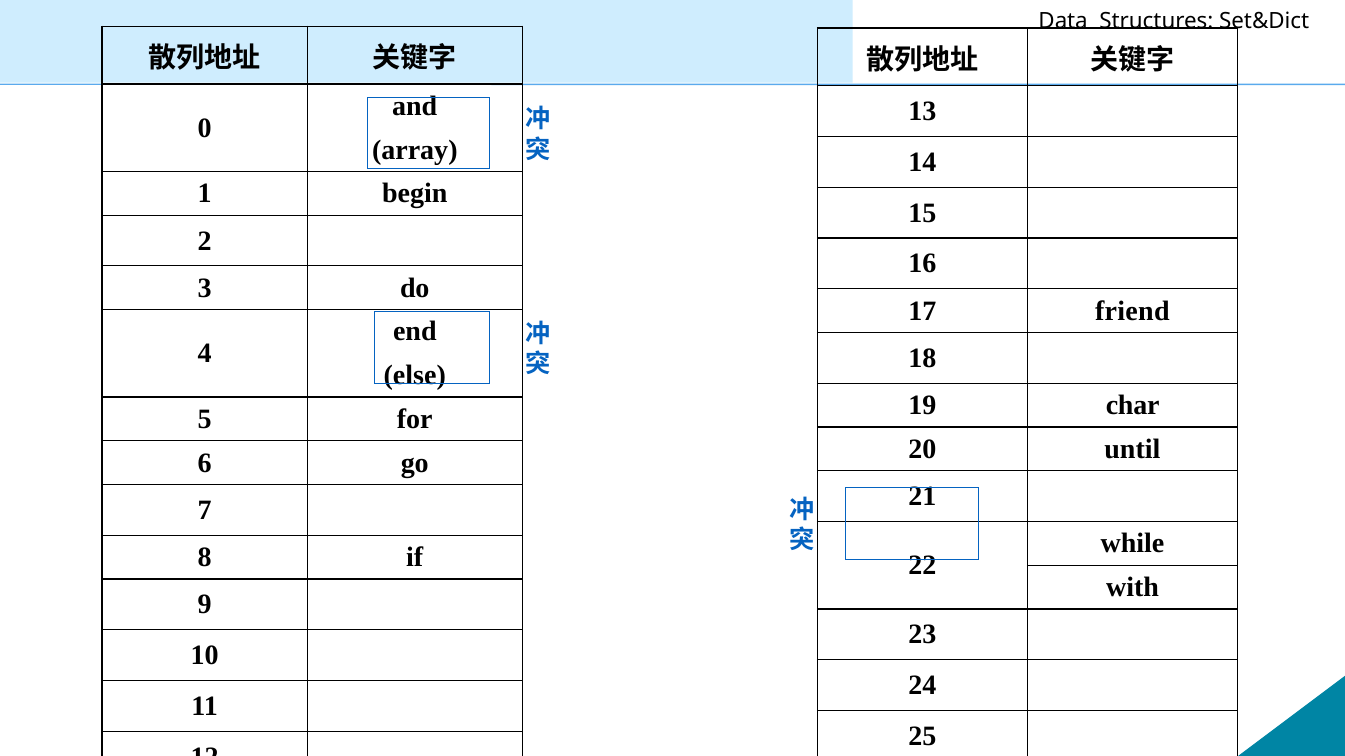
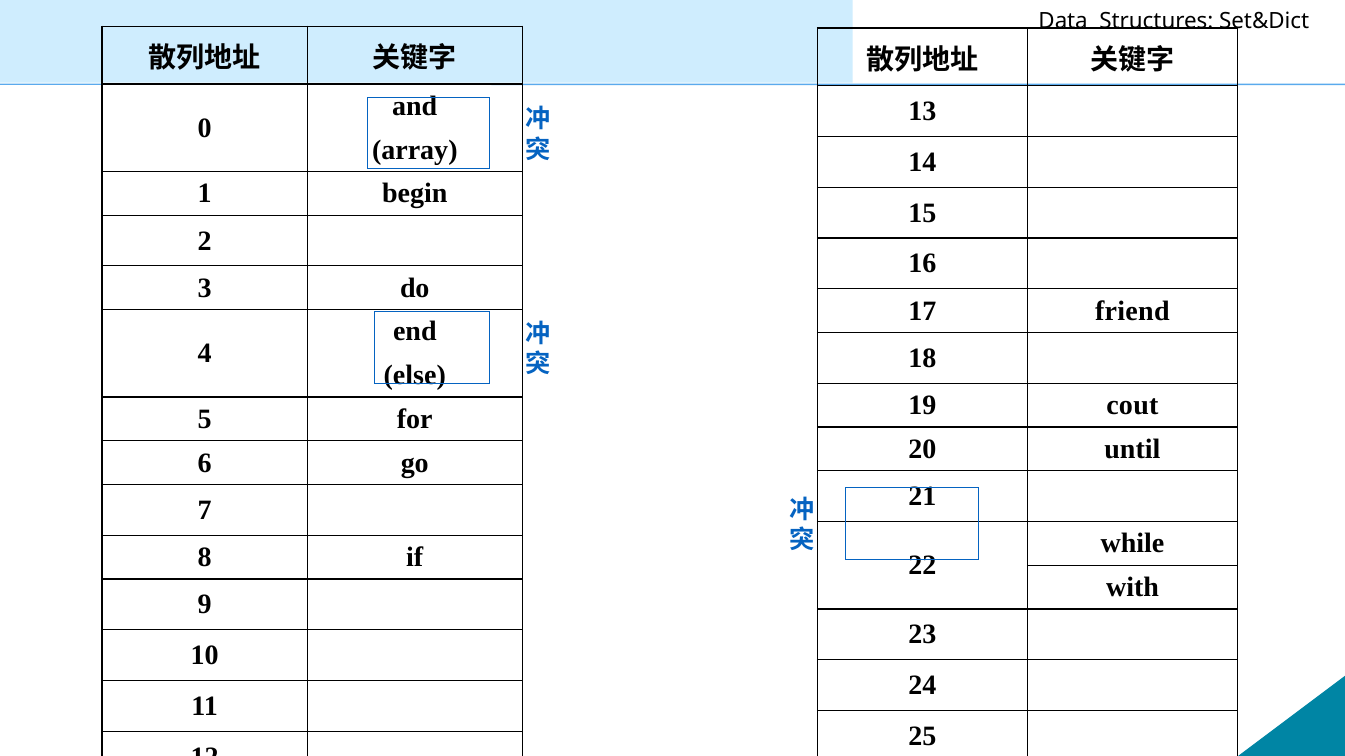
char: char -> cout
